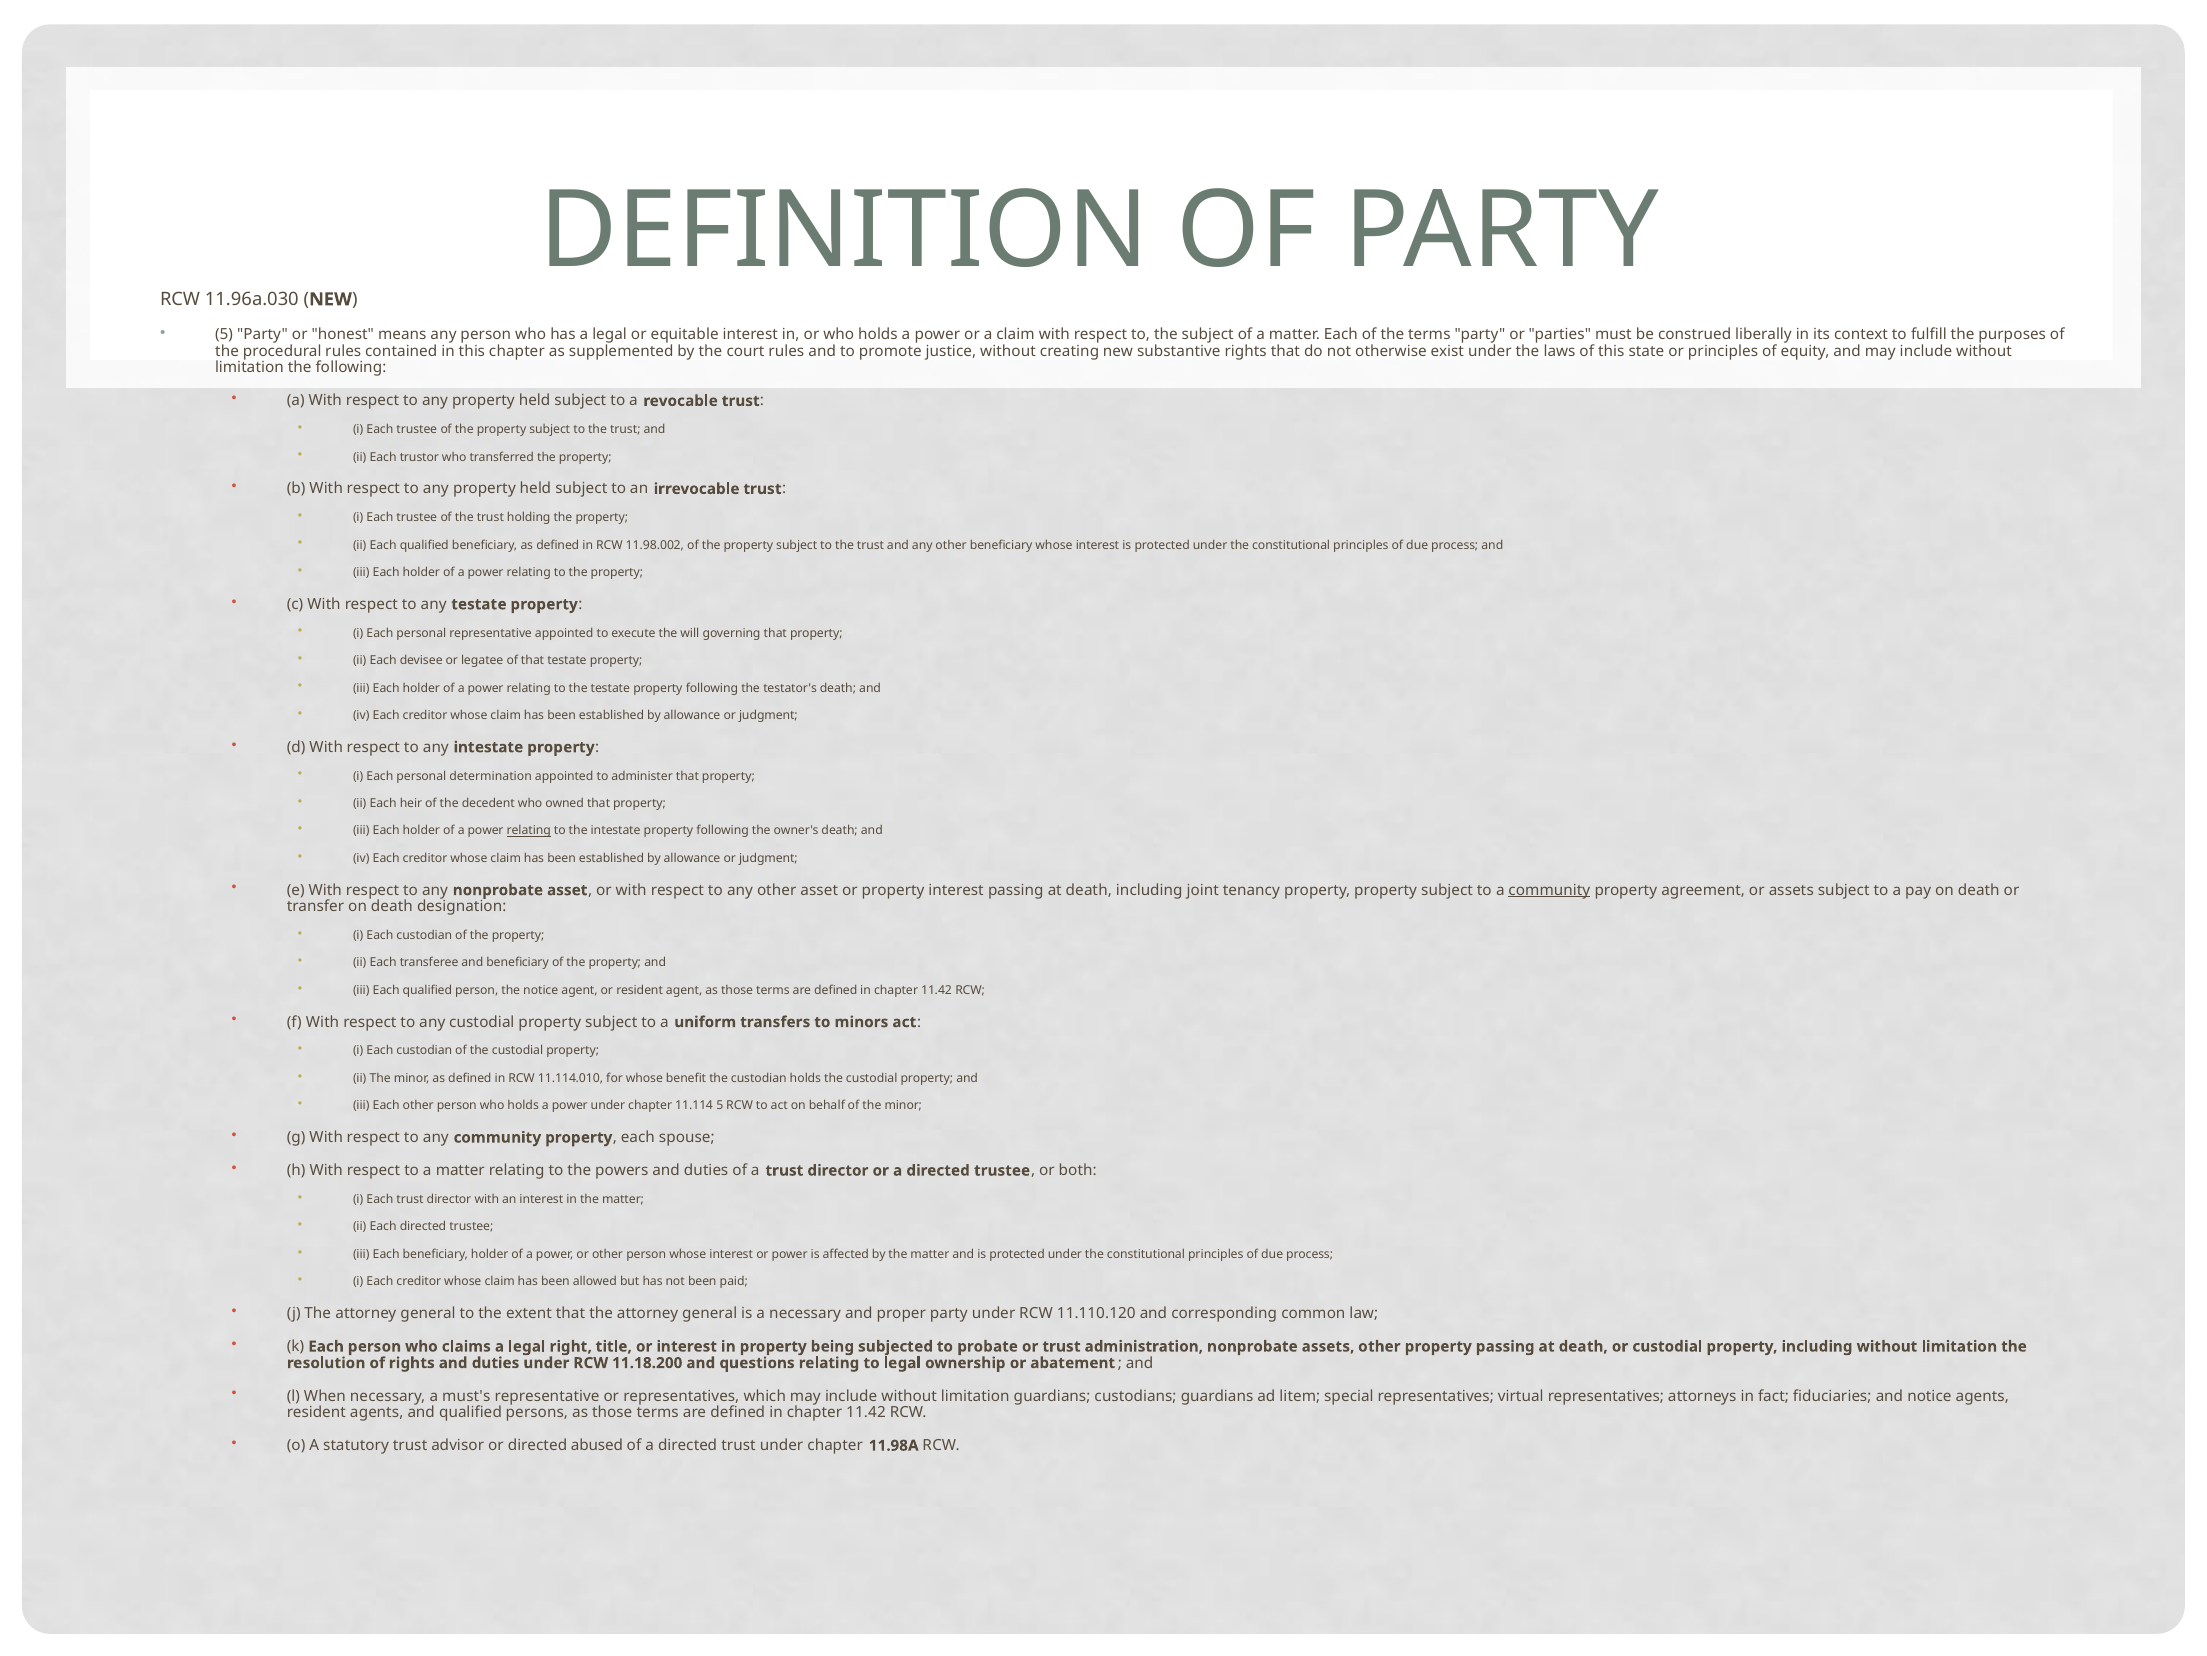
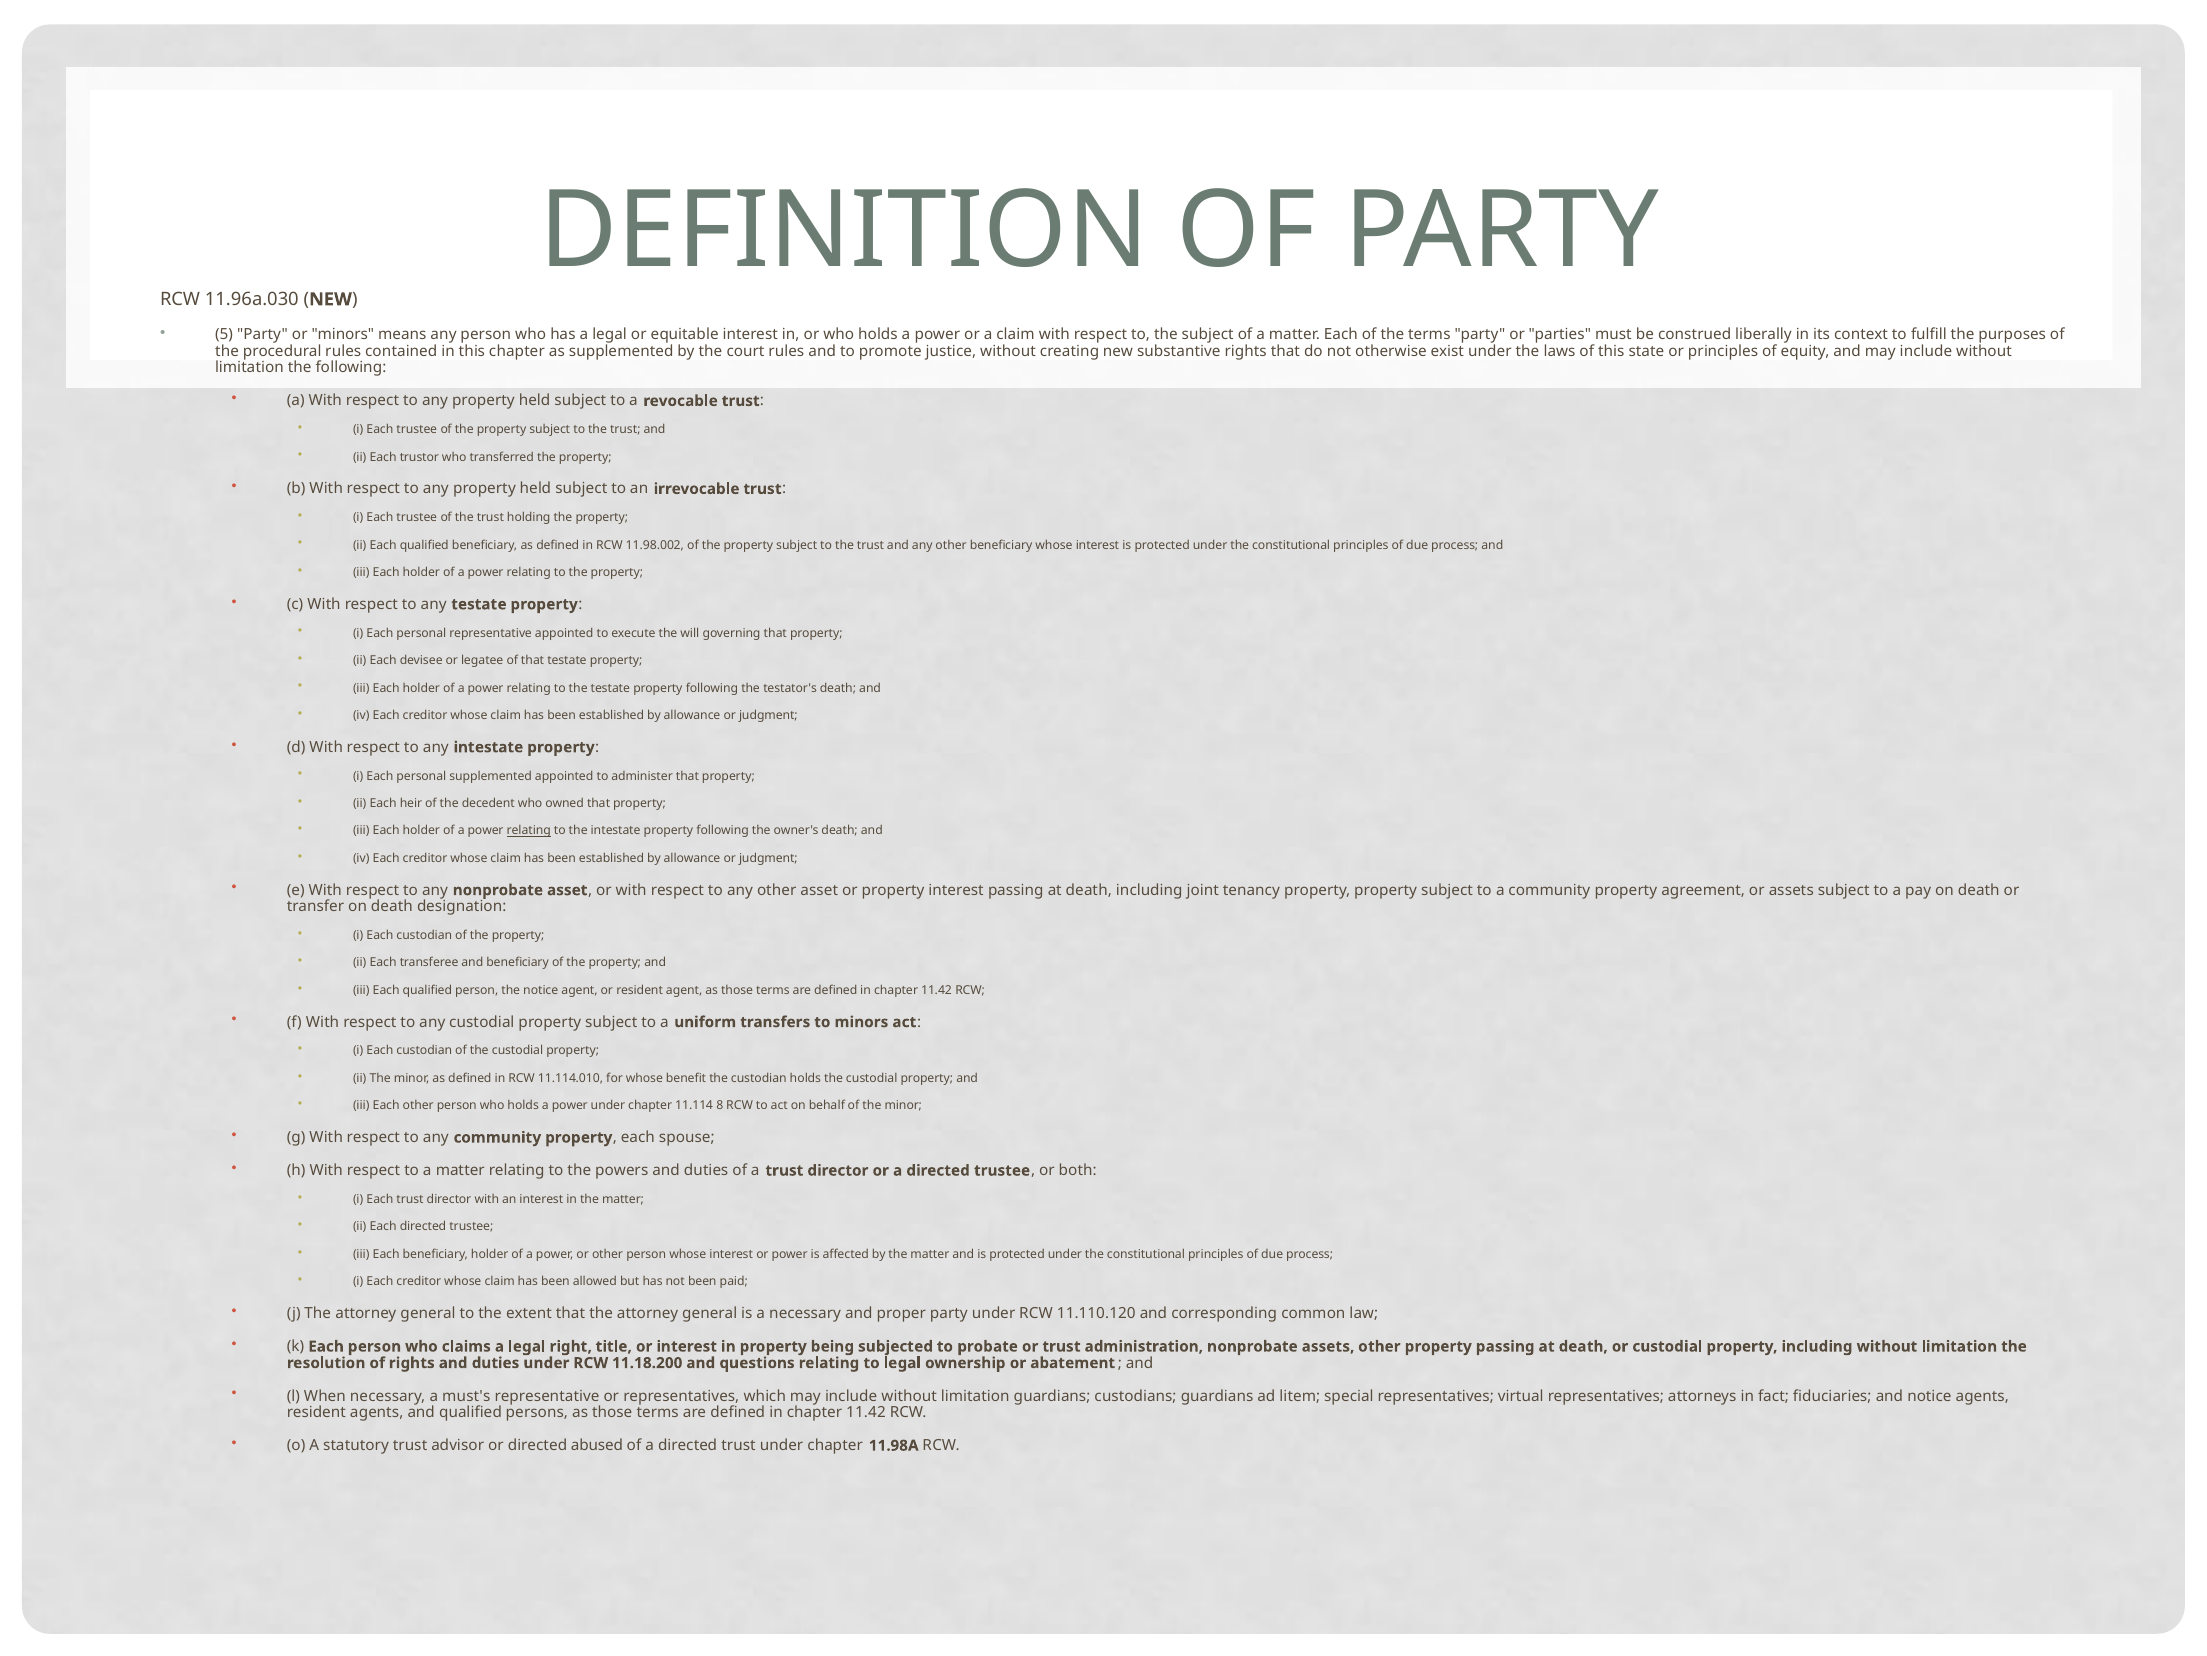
or honest: honest -> minors
personal determination: determination -> supplemented
community at (1549, 890) underline: present -> none
11.114 5: 5 -> 8
